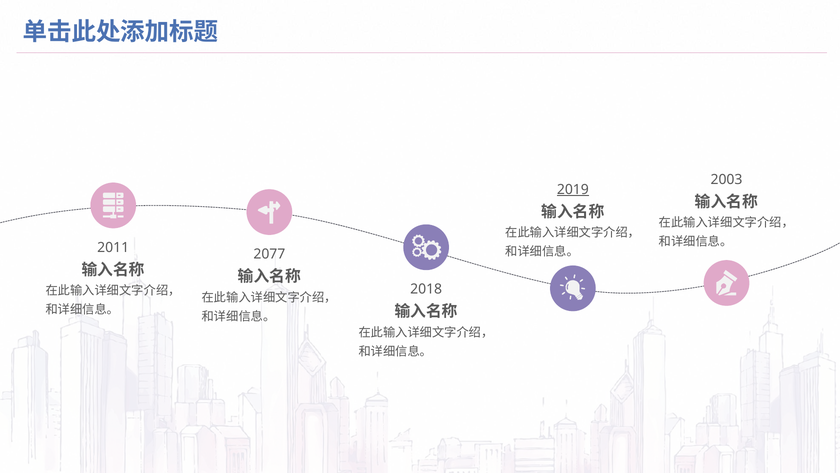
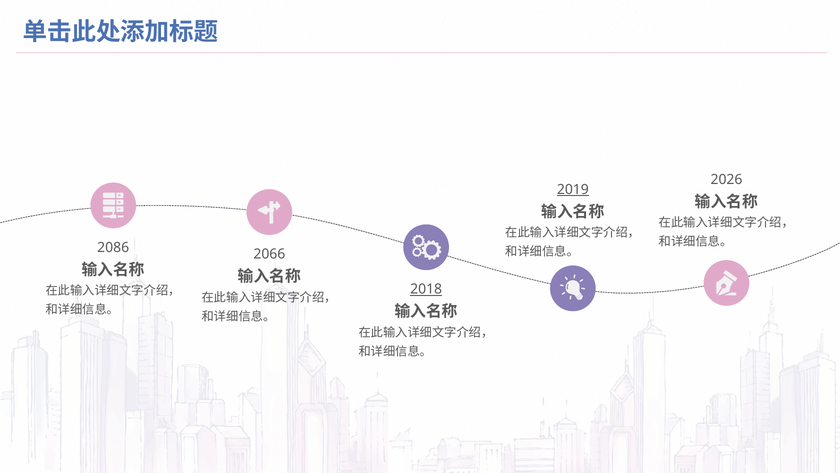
2003: 2003 -> 2026
2011: 2011 -> 2086
2077: 2077 -> 2066
2018 underline: none -> present
